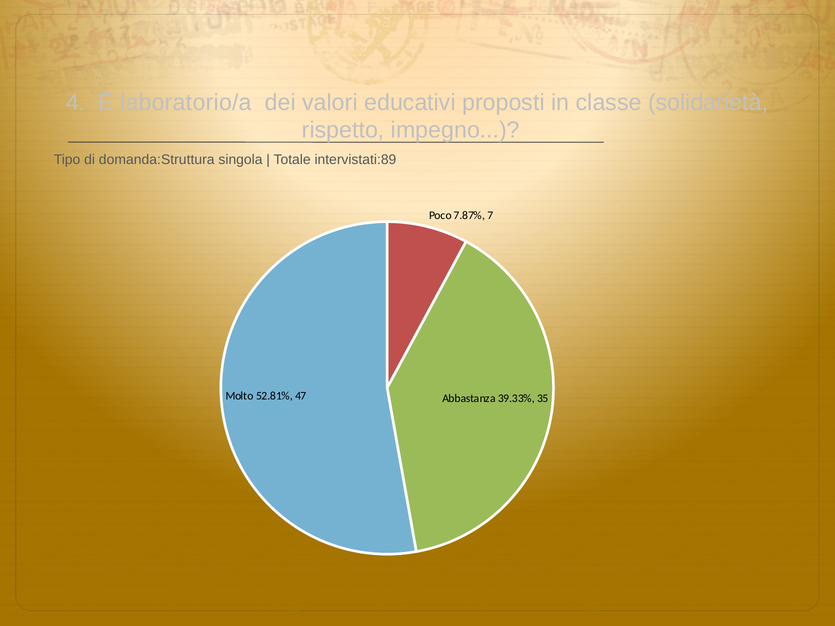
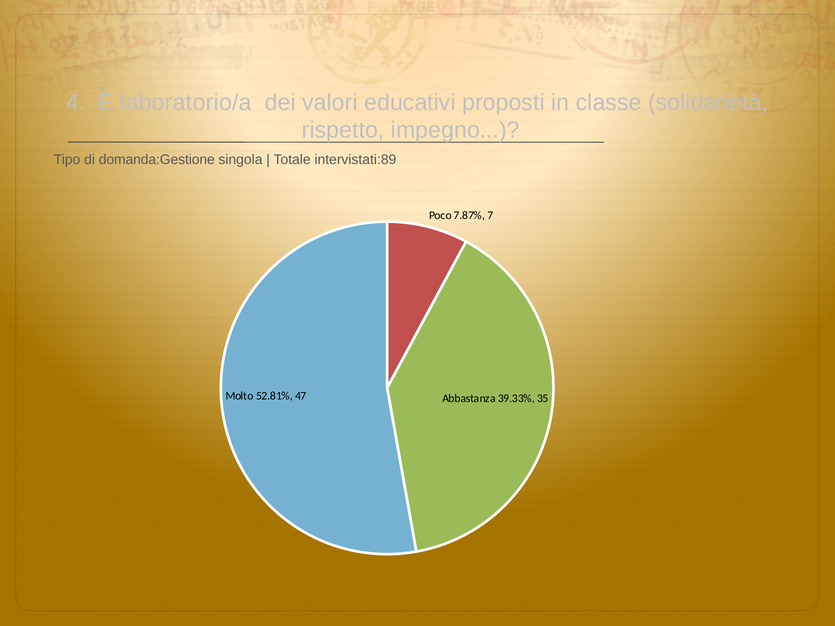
domanda:Struttura: domanda:Struttura -> domanda:Gestione
